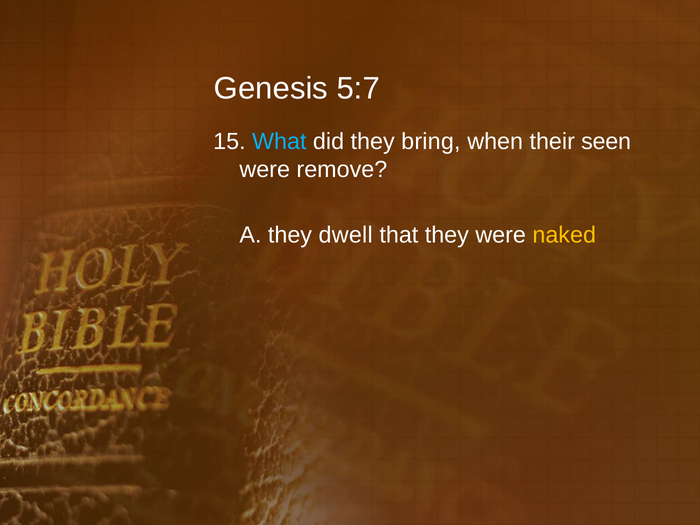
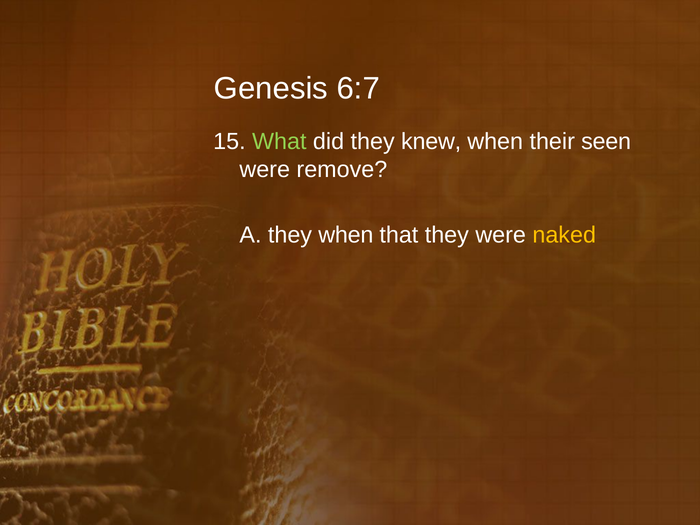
5:7: 5:7 -> 6:7
What colour: light blue -> light green
bring: bring -> knew
they dwell: dwell -> when
